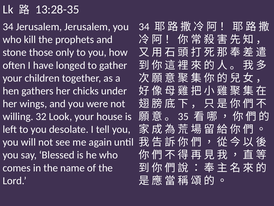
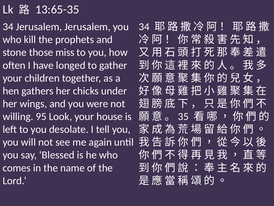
13:28-35: 13:28-35 -> 13:65-35
only: only -> miss
32: 32 -> 95
